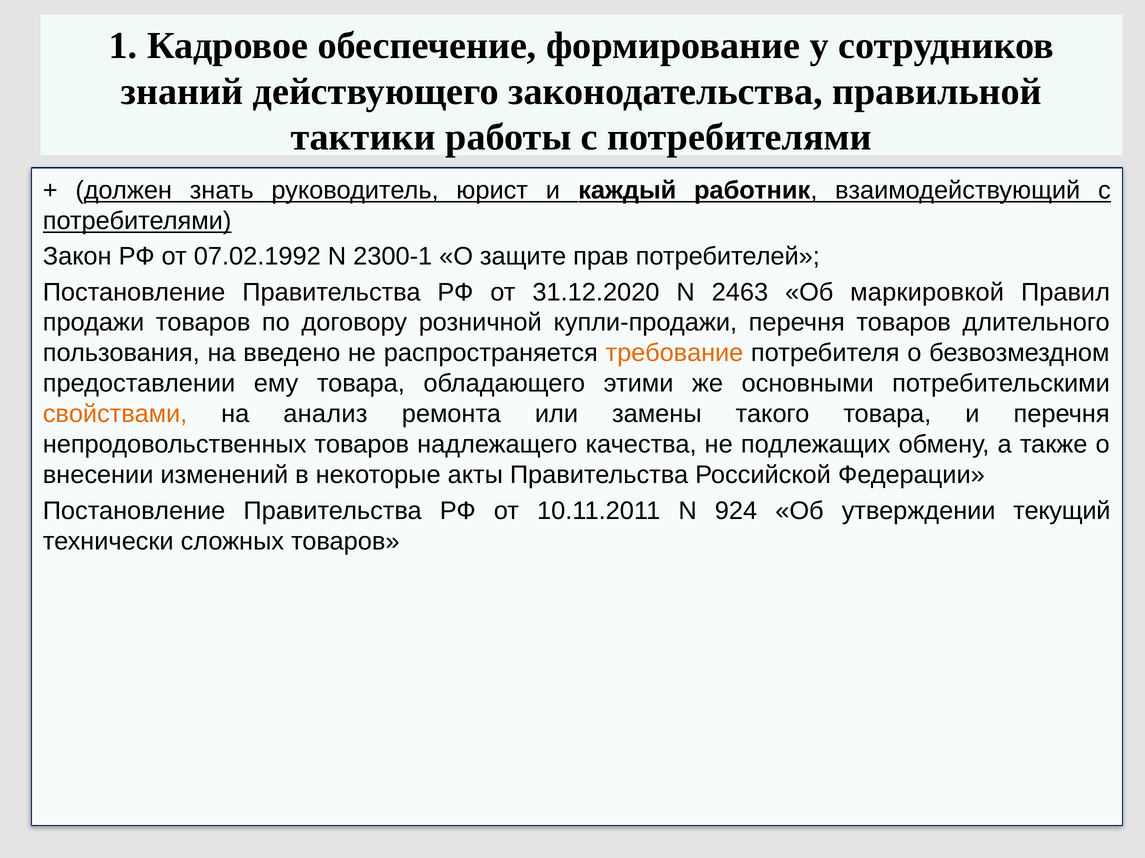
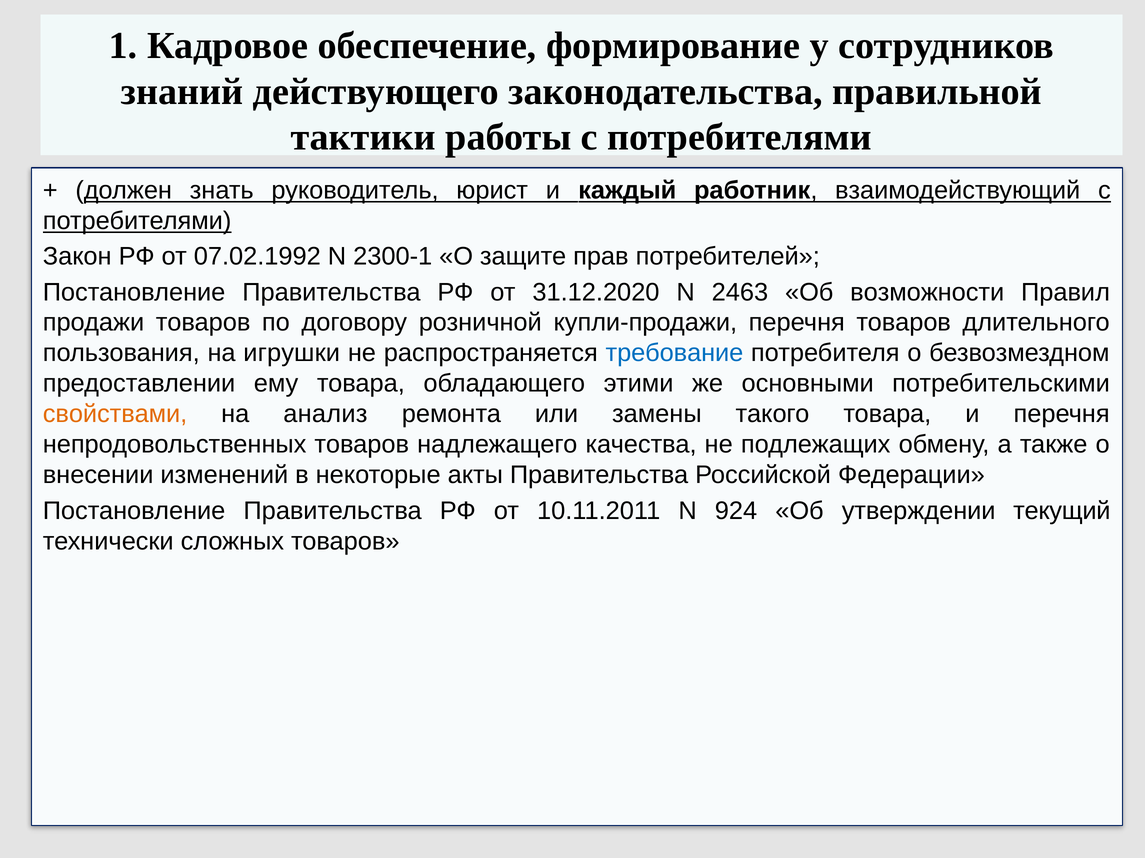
маркировкой: маркировкой -> возможности
введено: введено -> игрушки
требование colour: orange -> blue
